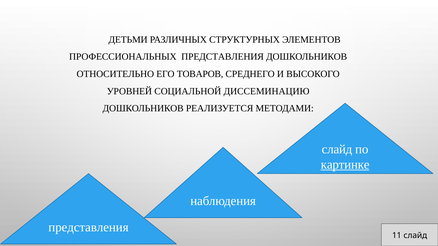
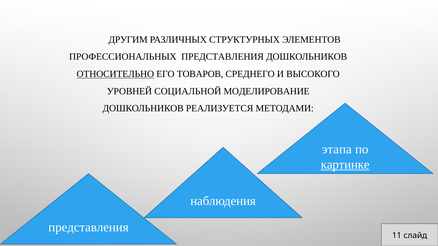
ДЕТЬМИ: ДЕТЬМИ -> ДРУГИМ
ОТНОСИТЕЛЬНО underline: none -> present
ДИССЕМИНАЦИЮ: ДИССЕМИНАЦИЮ -> МОДЕЛИРОВАНИЕ
слайд at (337, 149): слайд -> этапа
